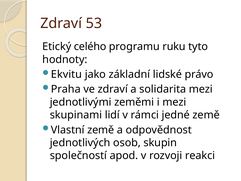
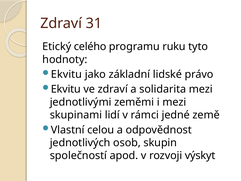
53: 53 -> 31
Praha at (66, 89): Praha -> Ekvitu
Vlastní země: země -> celou
reakci: reakci -> výskyt
